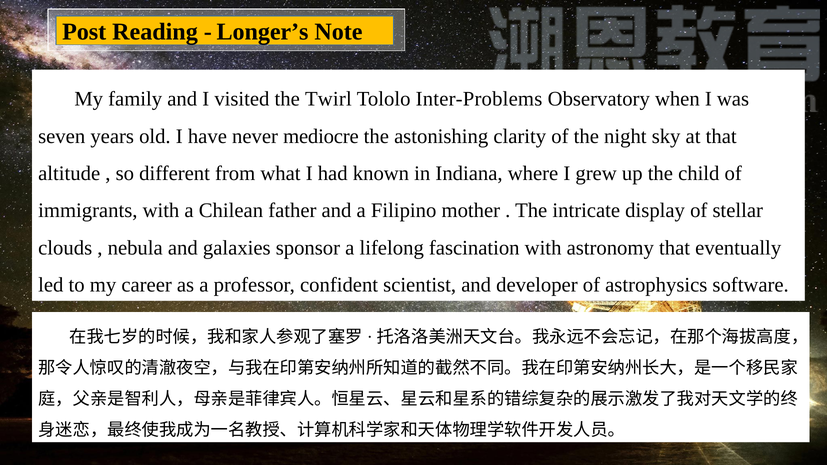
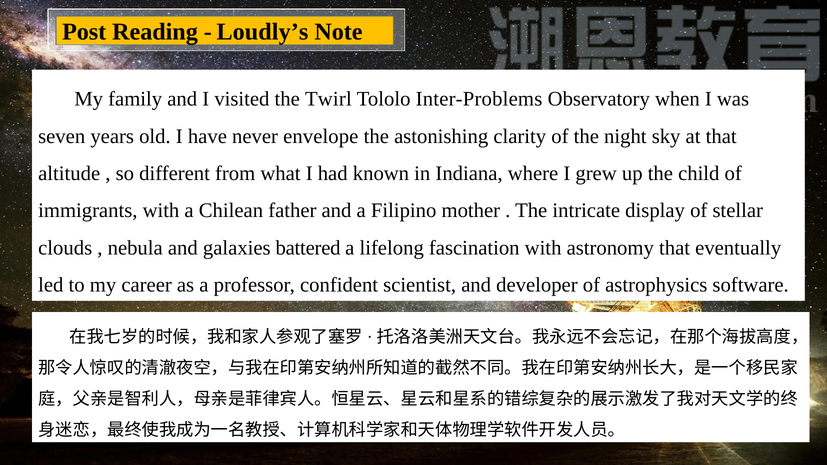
Longer’s: Longer’s -> Loudly’s
mediocre: mediocre -> envelope
sponsor: sponsor -> battered
